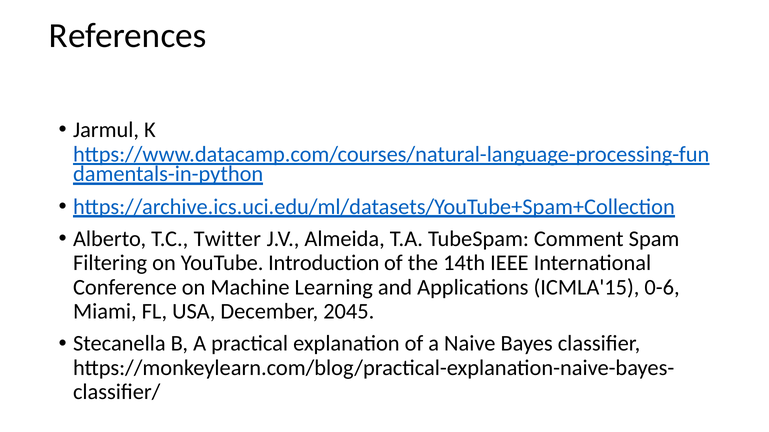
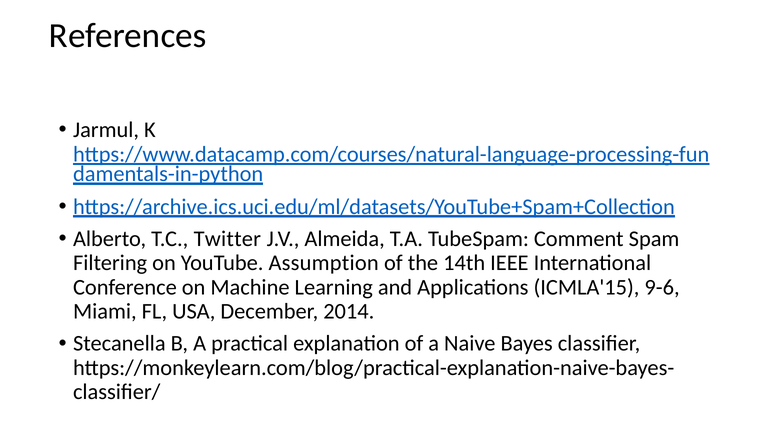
Introduction: Introduction -> Assumption
0-6: 0-6 -> 9-6
2045: 2045 -> 2014
